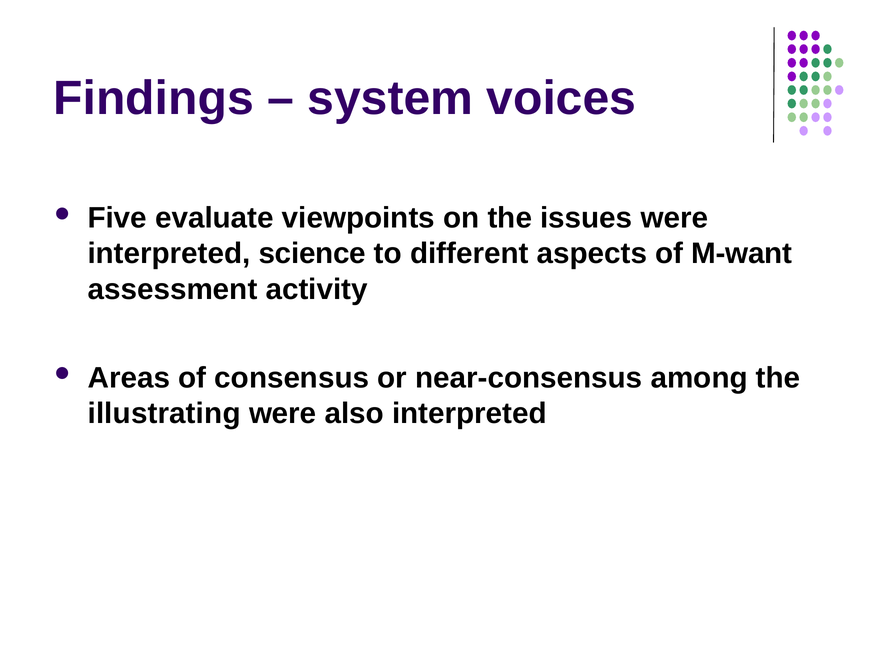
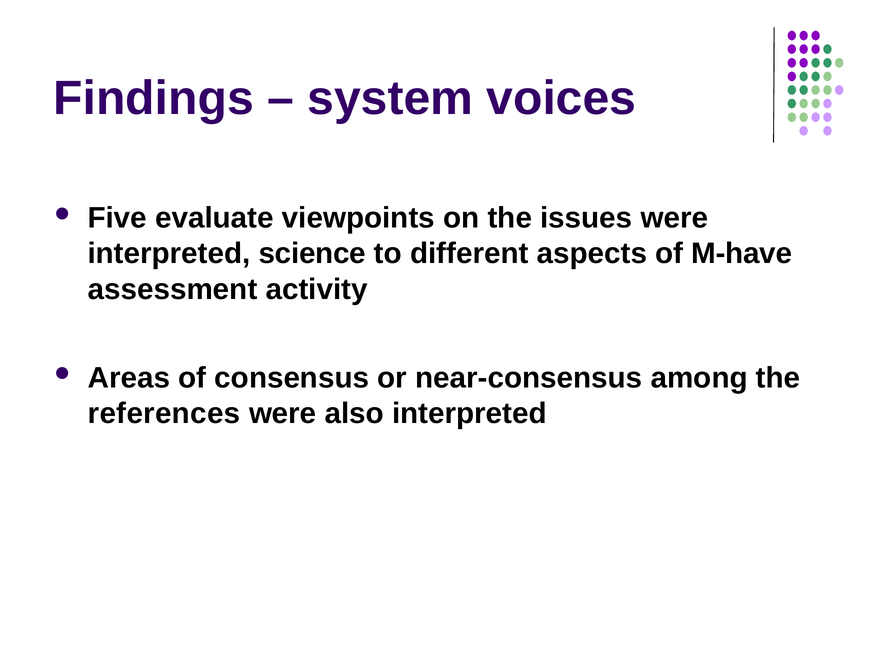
M-want: M-want -> M-have
illustrating: illustrating -> references
